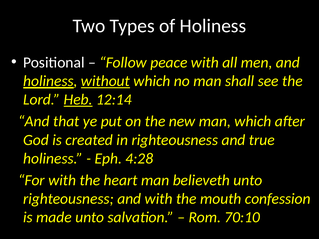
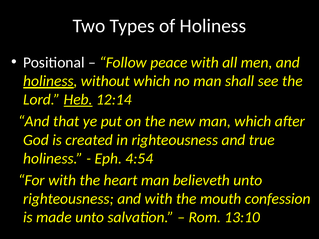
without underline: present -> none
4:28: 4:28 -> 4:54
70:10: 70:10 -> 13:10
